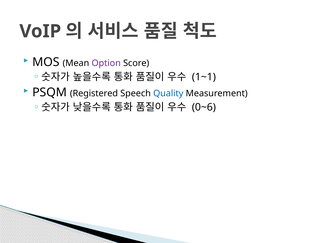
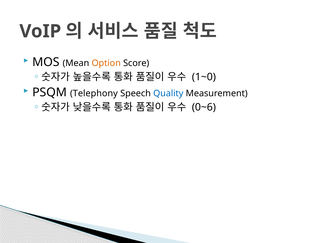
Option colour: purple -> orange
1~1: 1~1 -> 1~0
Registered: Registered -> Telephony
